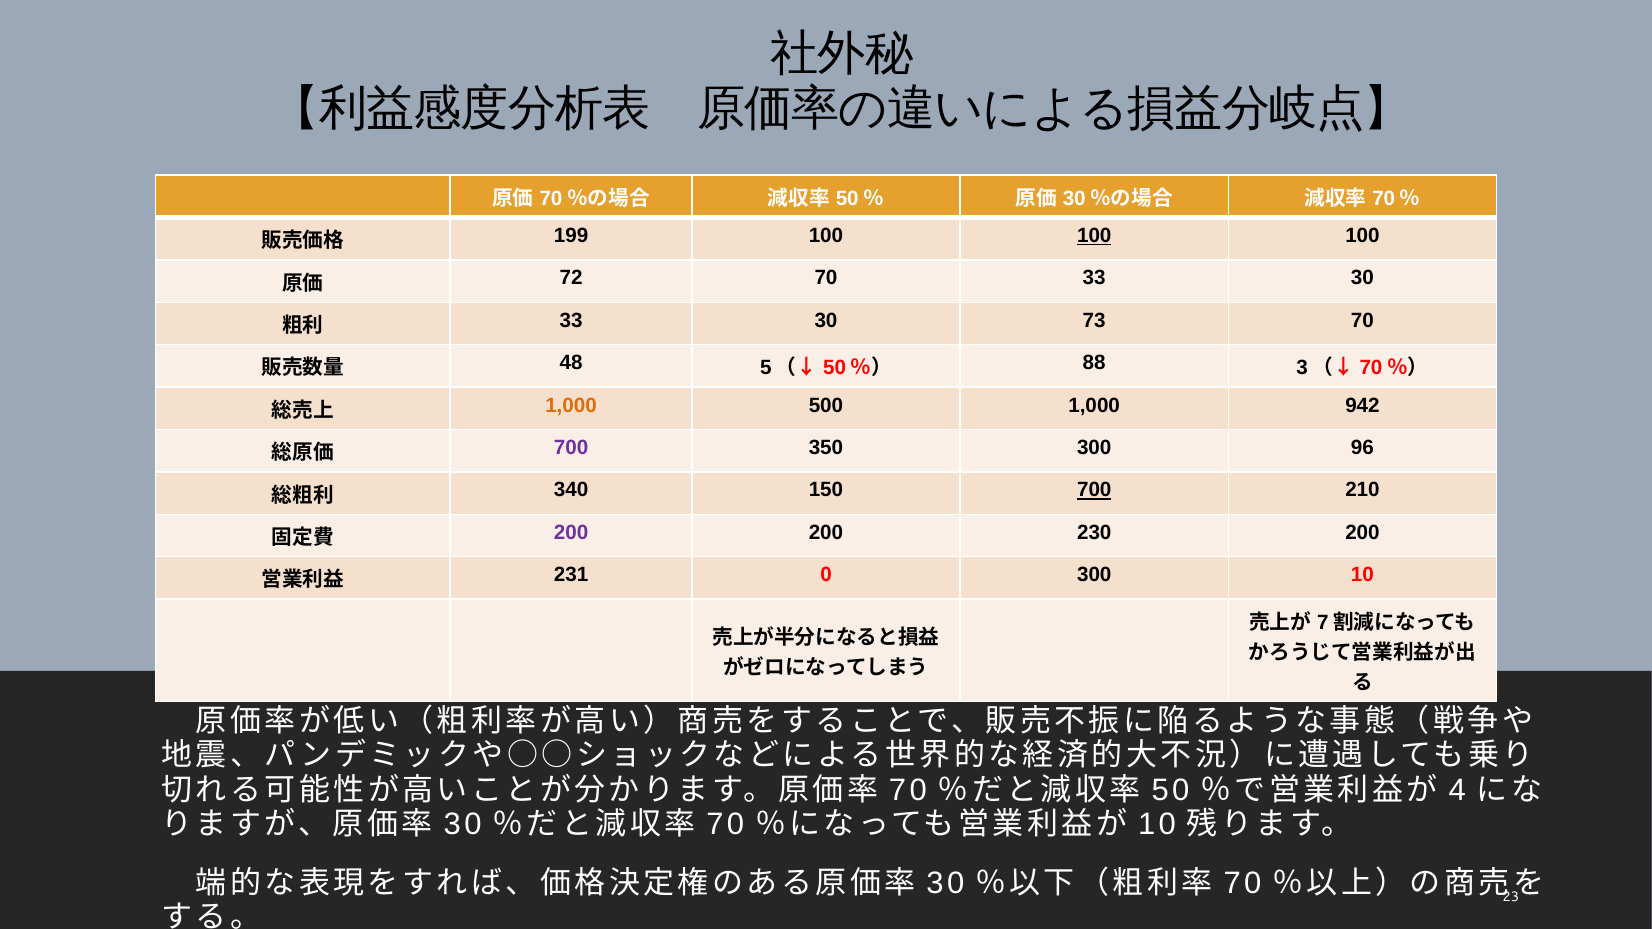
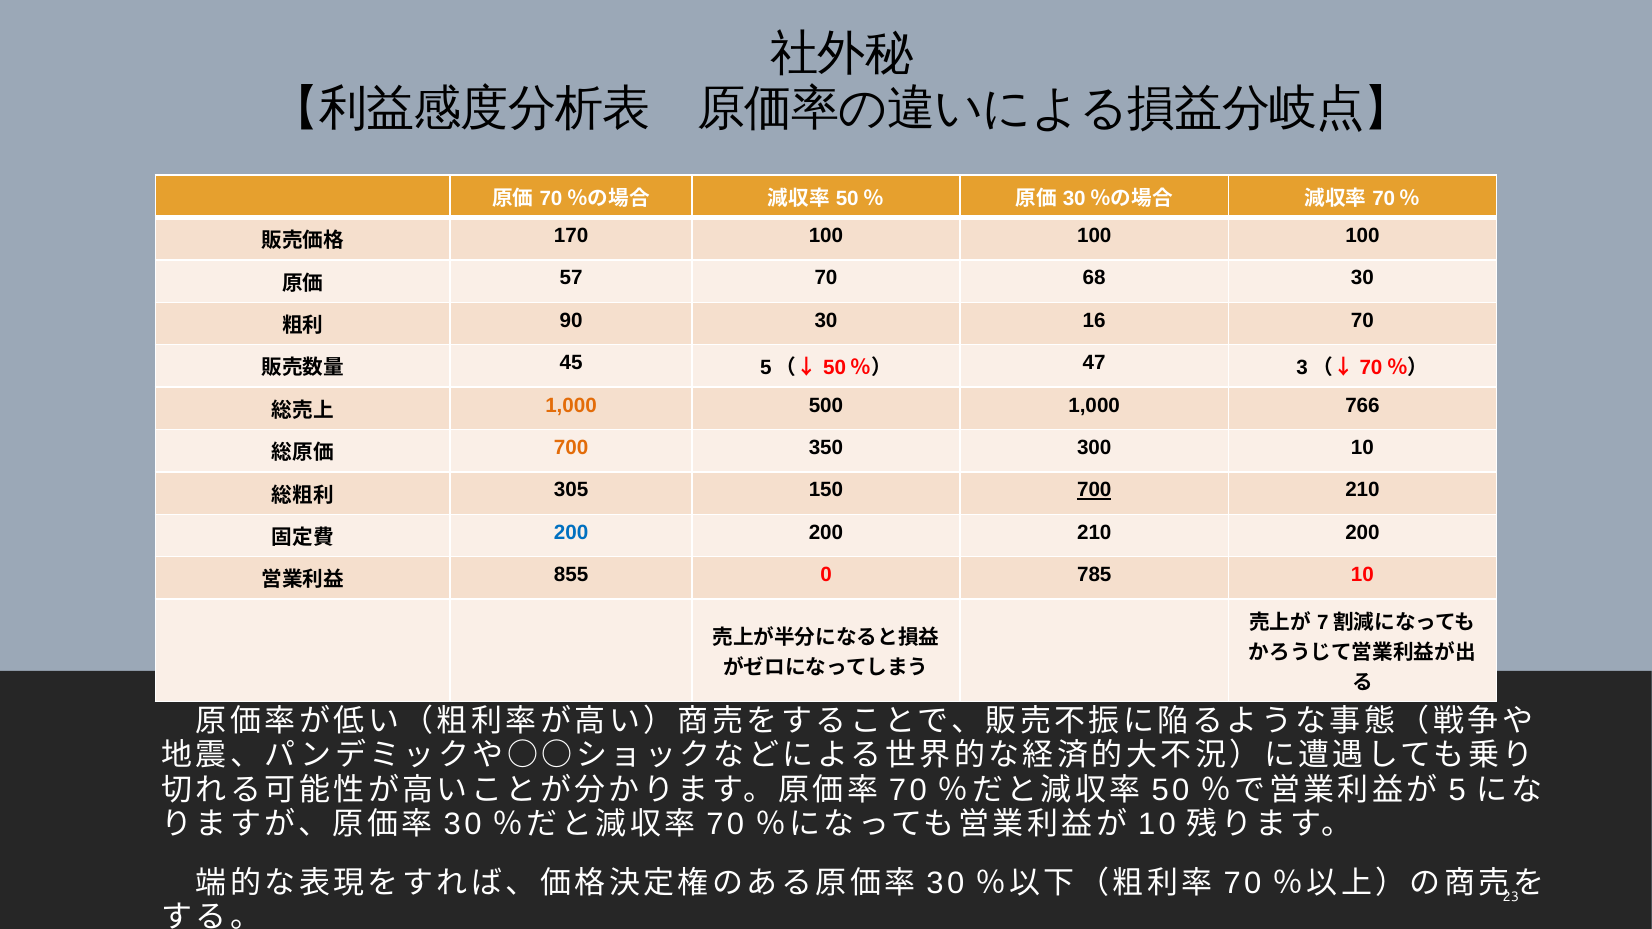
199: 199 -> 170
100 at (1094, 236) underline: present -> none
72: 72 -> 57
70 33: 33 -> 68
33 at (571, 321): 33 -> 90
73: 73 -> 16
48: 48 -> 45
88: 88 -> 47
942: 942 -> 766
700 at (571, 448) colour: purple -> orange
300 96: 96 -> 10
340: 340 -> 305
200 at (571, 533) colour: purple -> blue
200 230: 230 -> 210
231: 231 -> 855
0 300: 300 -> 785
4: 4 -> 5
